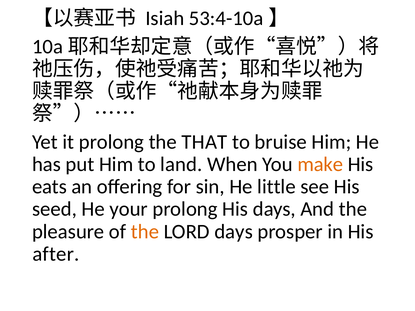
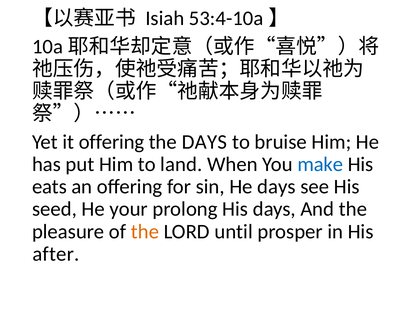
it prolong: prolong -> offering
the THAT: THAT -> DAYS
make colour: orange -> blue
He little: little -> days
LORD days: days -> until
